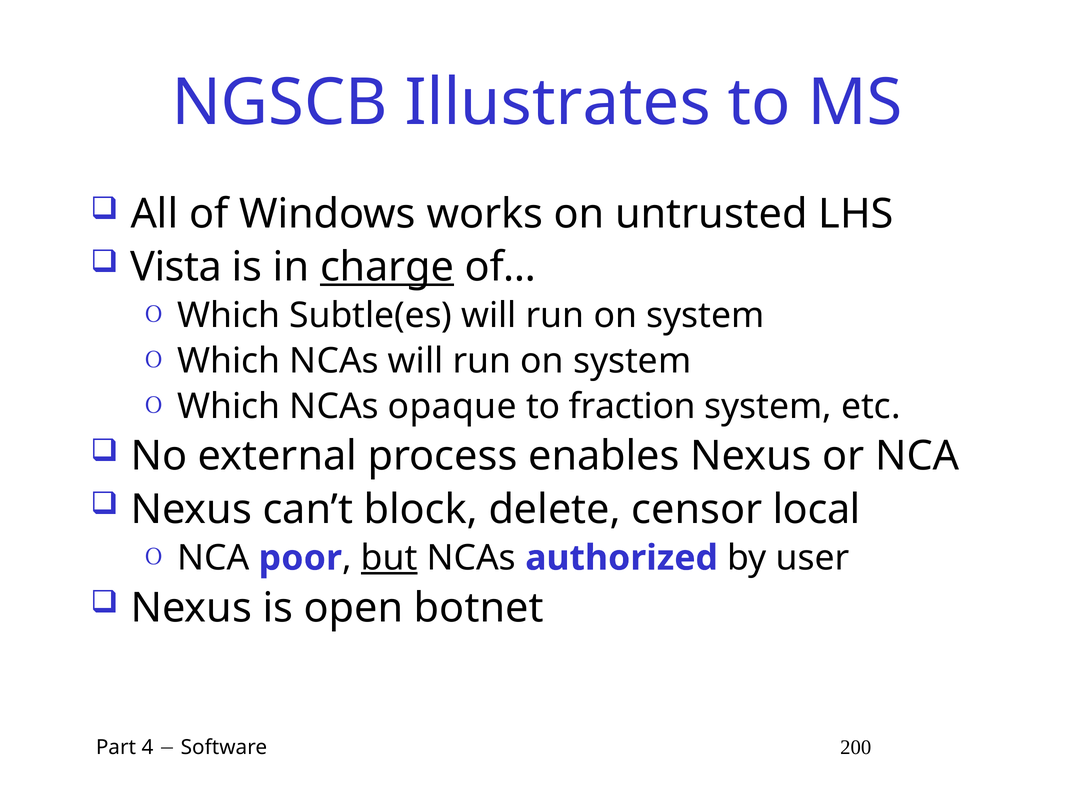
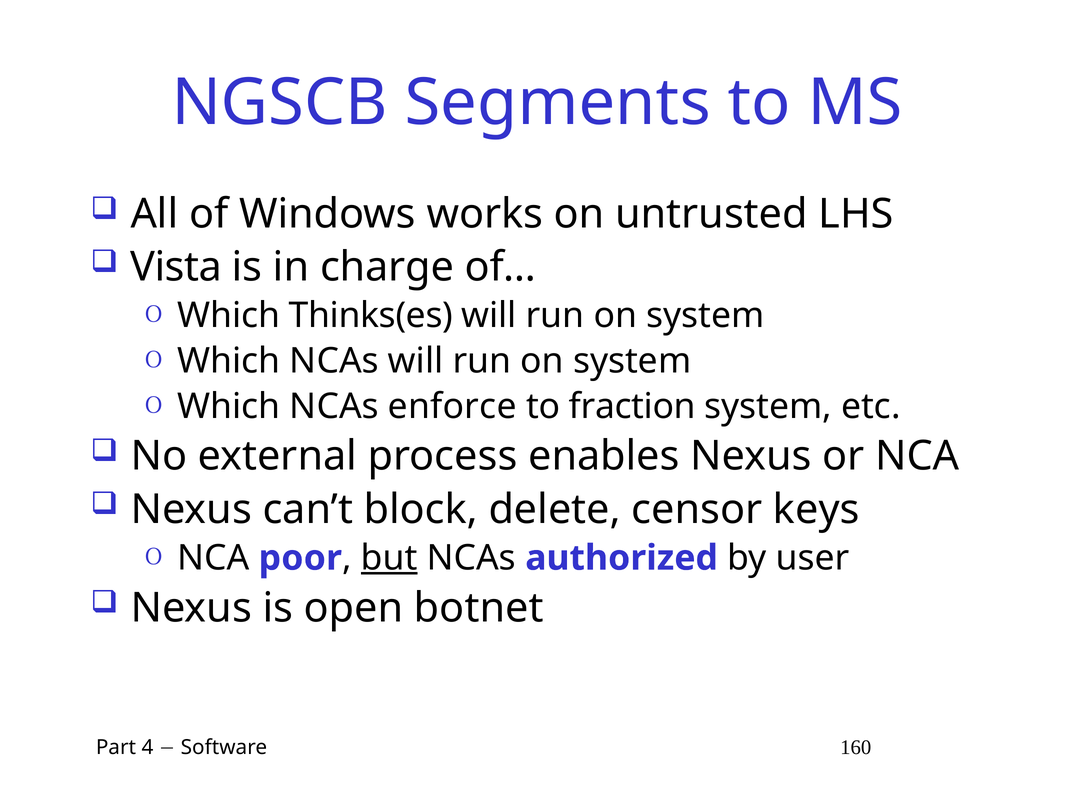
Illustrates: Illustrates -> Segments
charge underline: present -> none
Subtle(es: Subtle(es -> Thinks(es
opaque: opaque -> enforce
local: local -> keys
200: 200 -> 160
